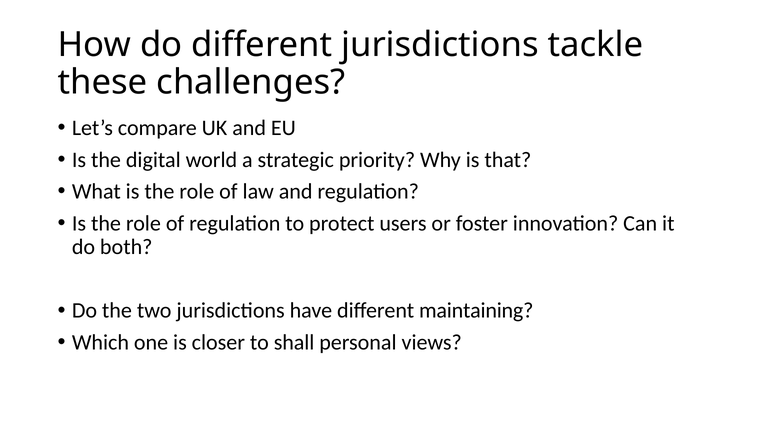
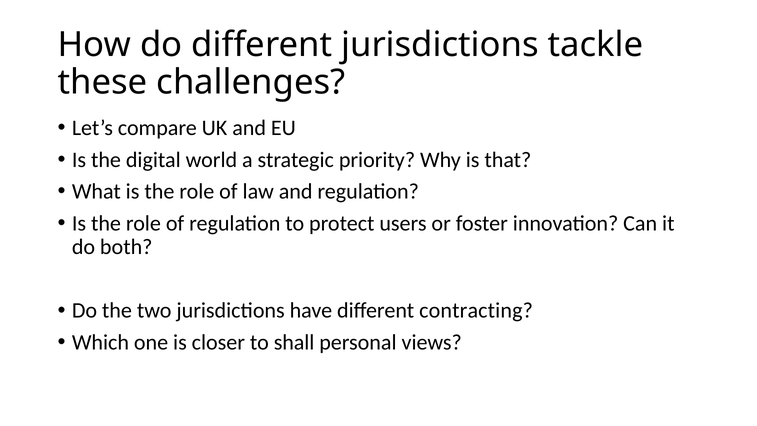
maintaining: maintaining -> contracting
